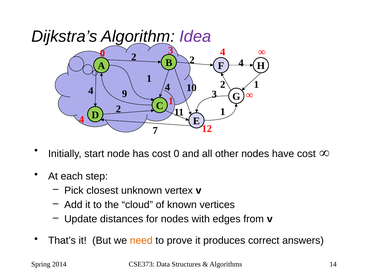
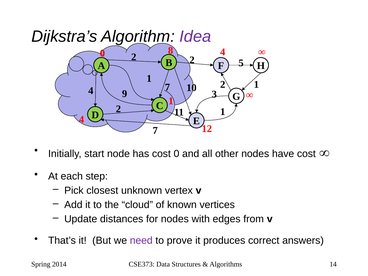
0 3: 3 -> 8
2 2 4: 4 -> 5
4 4: 4 -> 7
need colour: orange -> purple
